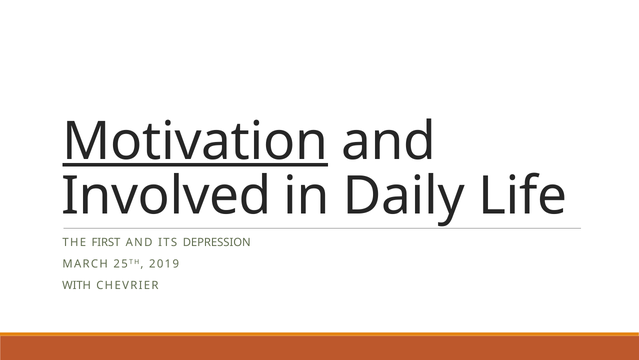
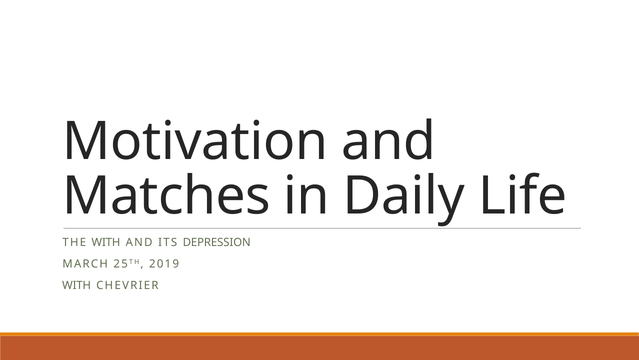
Motivation underline: present -> none
Involved: Involved -> Matches
THE FIRST: FIRST -> WITH
